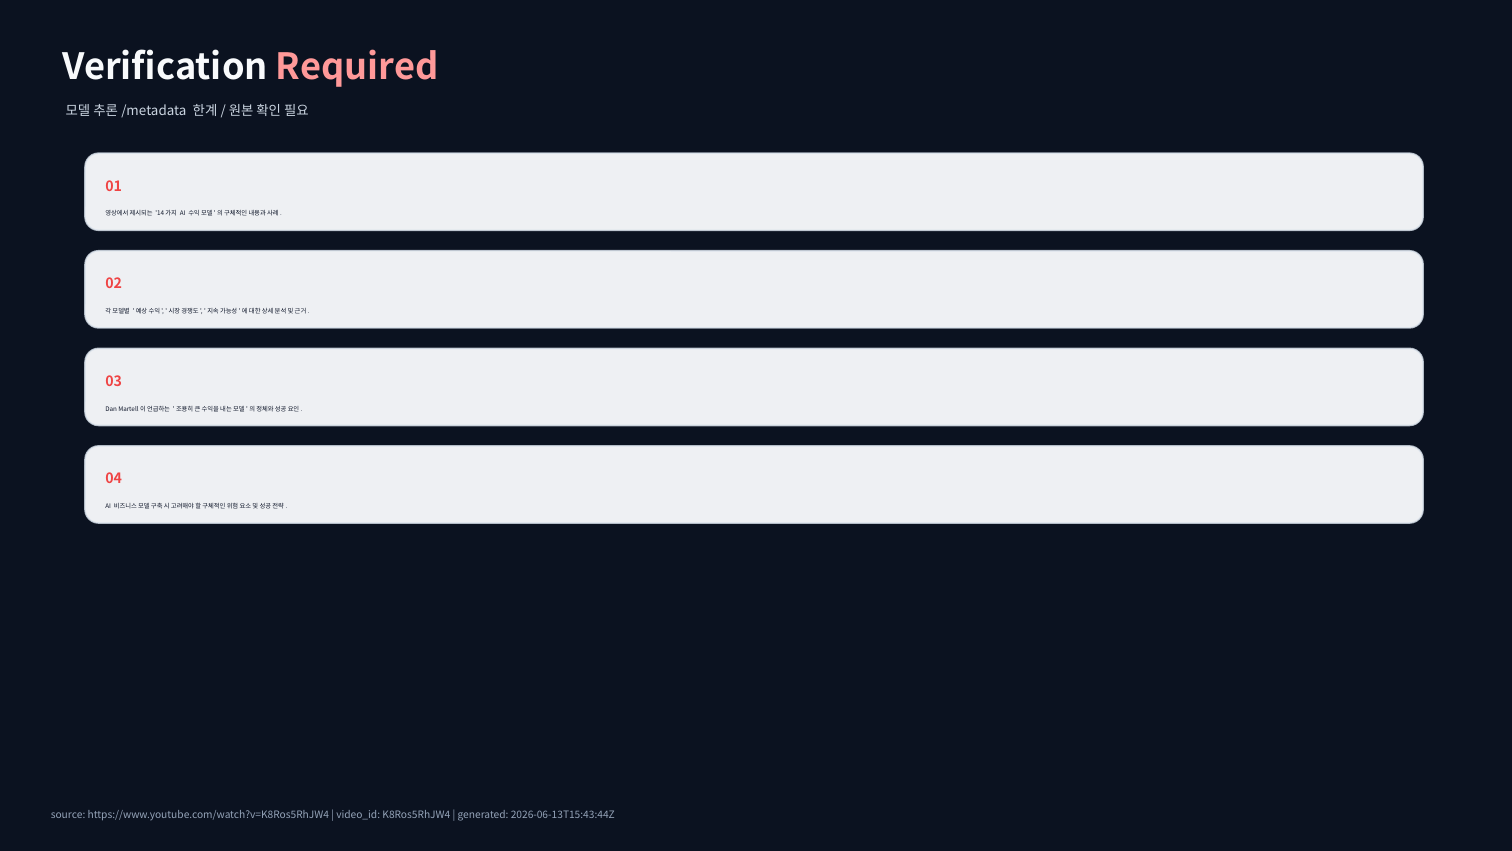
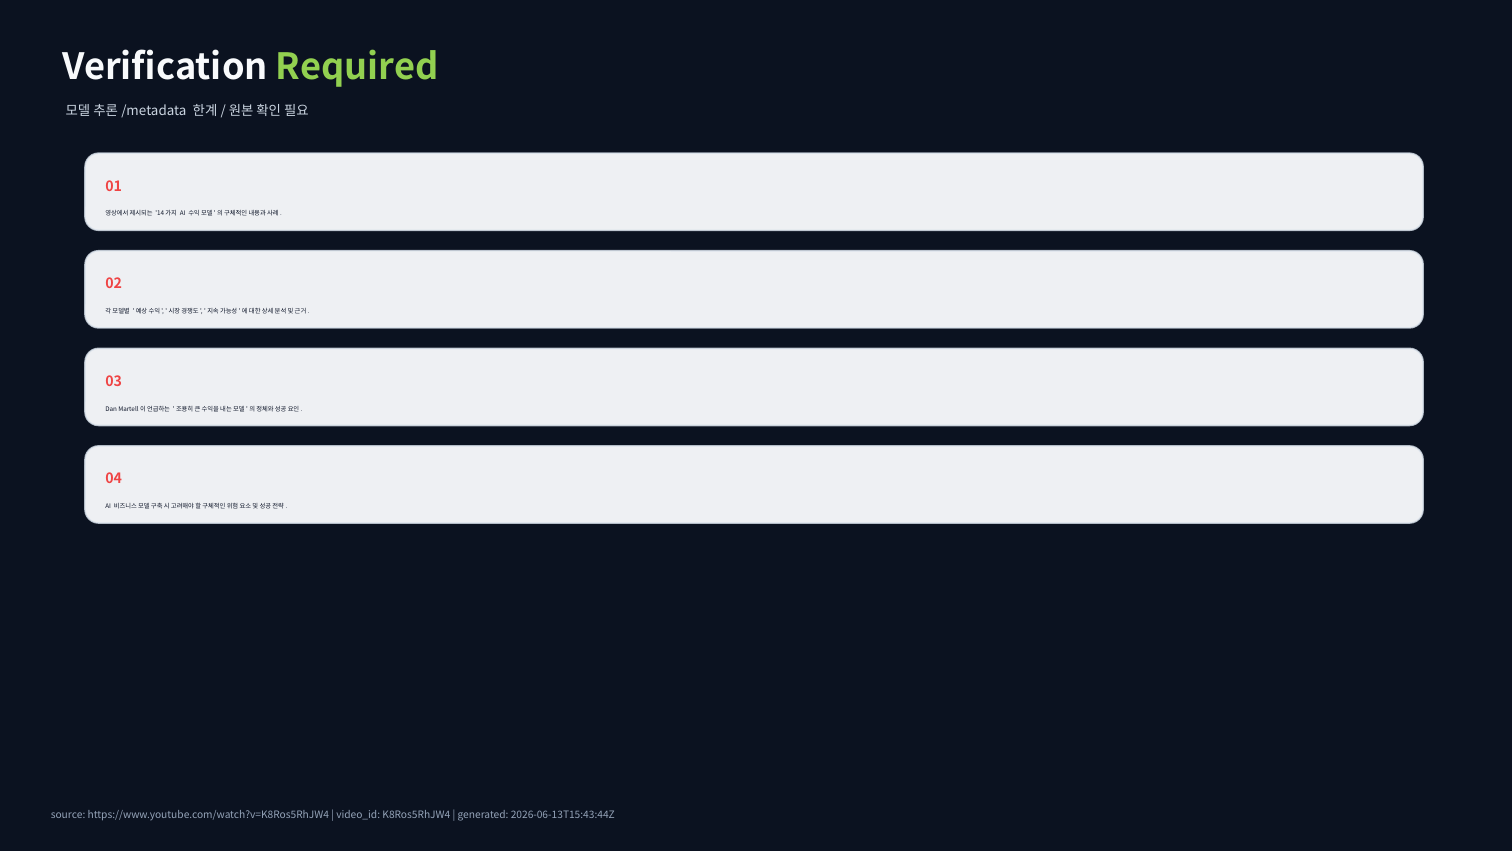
Required colour: pink -> light green
